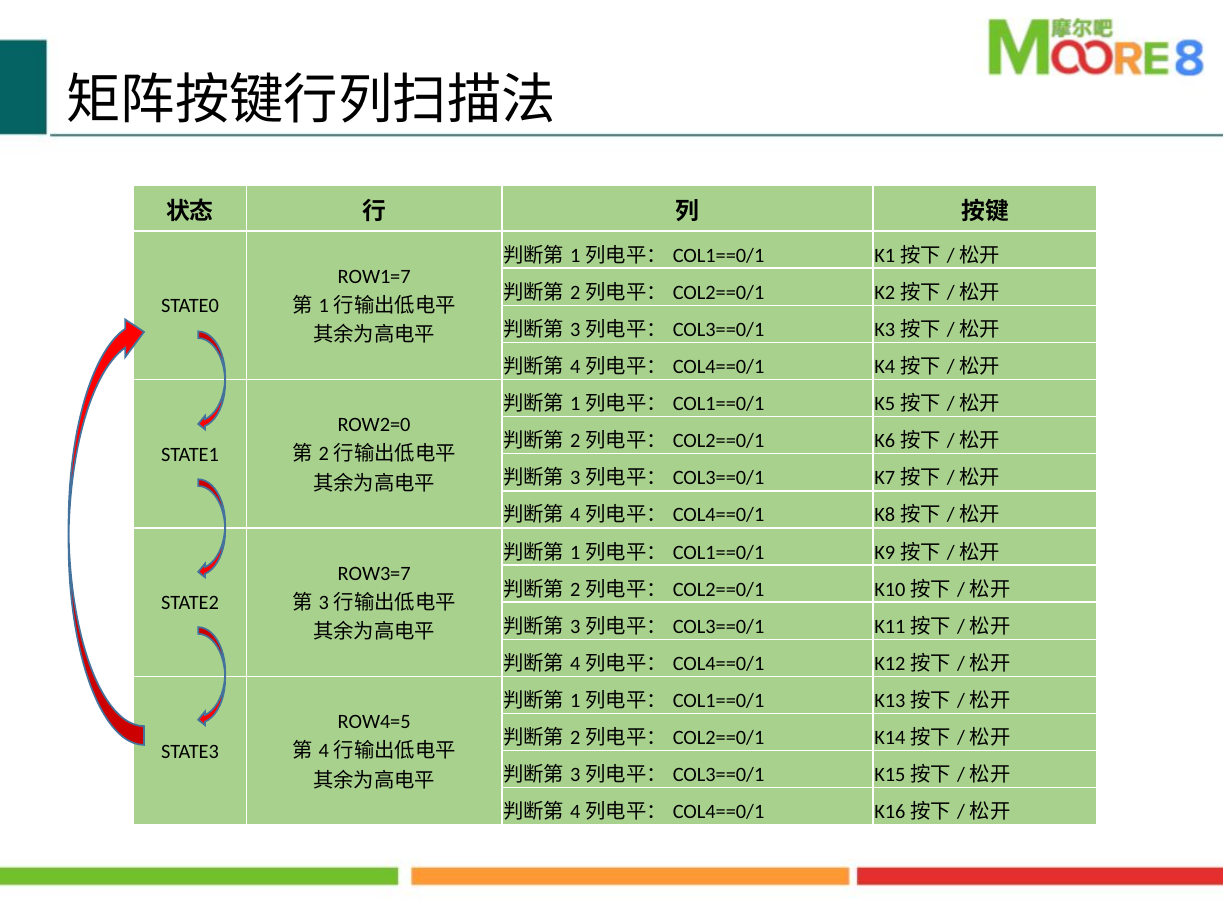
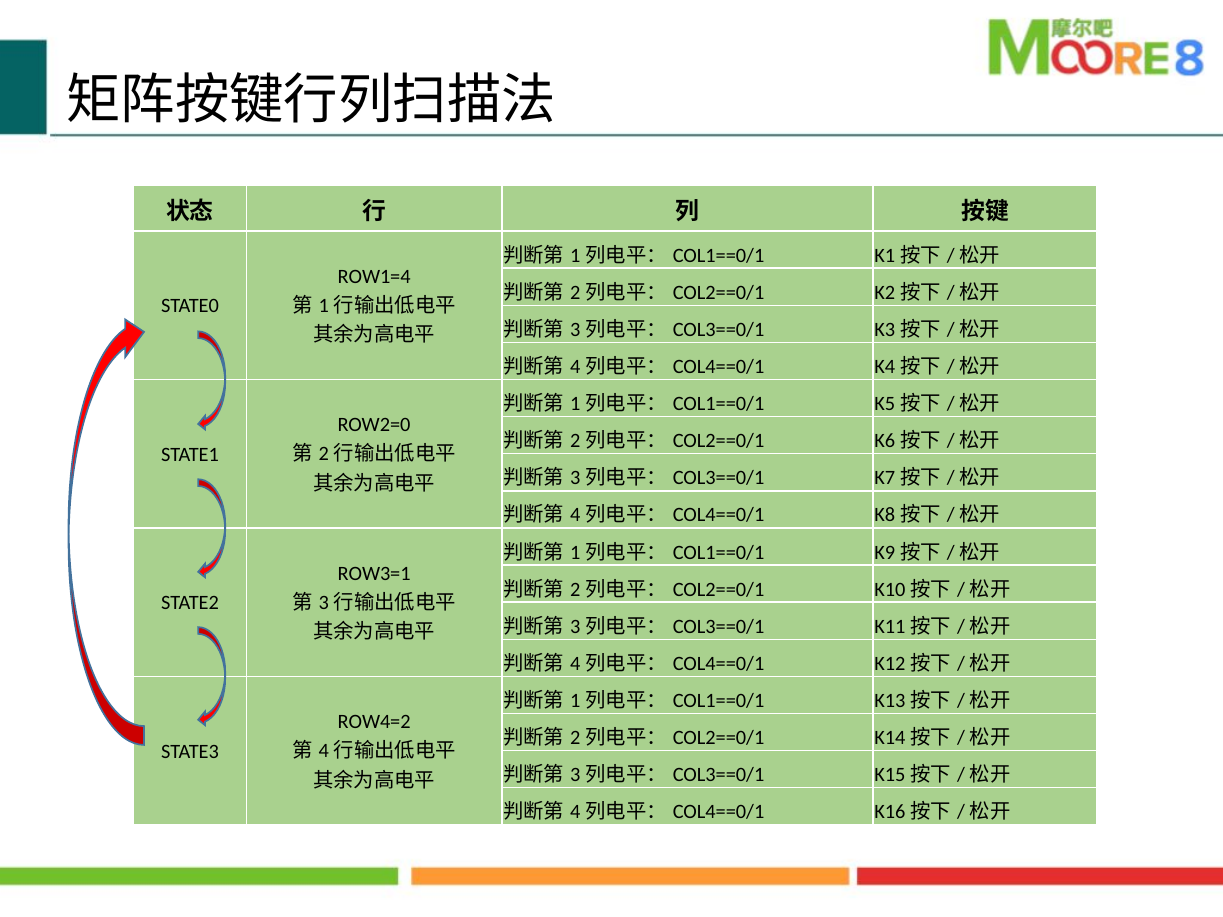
ROW1=7: ROW1=7 -> ROW1=4
ROW3=7: ROW3=7 -> ROW3=1
ROW4=5: ROW4=5 -> ROW4=2
